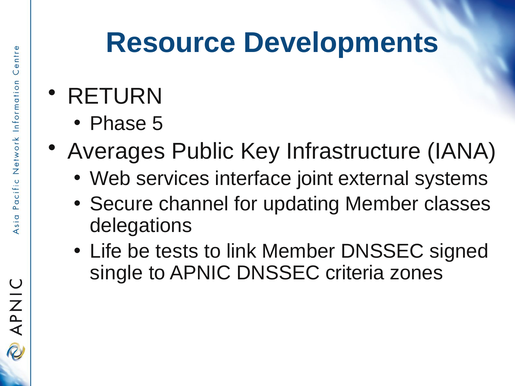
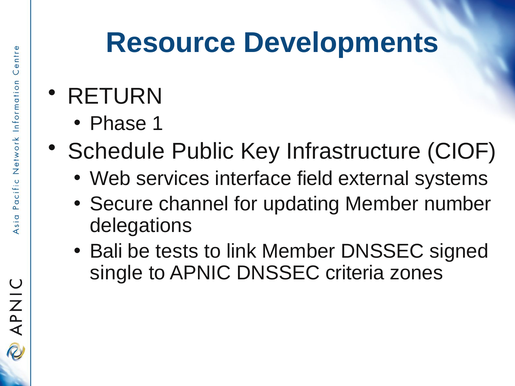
5: 5 -> 1
Averages: Averages -> Schedule
IANA: IANA -> CIOF
joint: joint -> field
classes: classes -> number
Life: Life -> Bali
